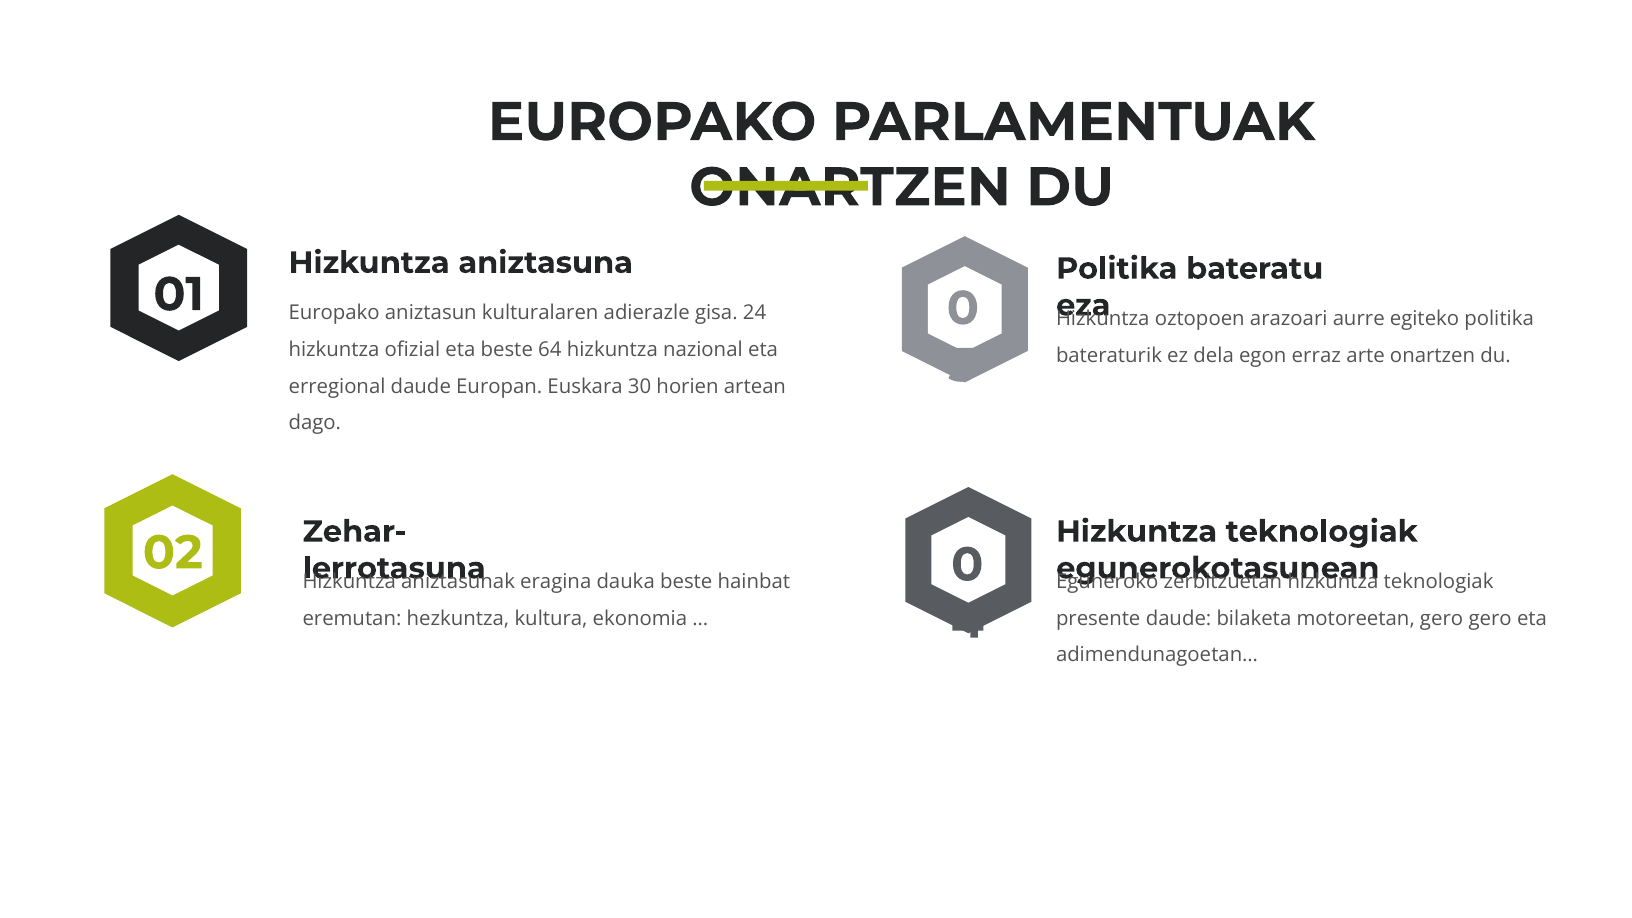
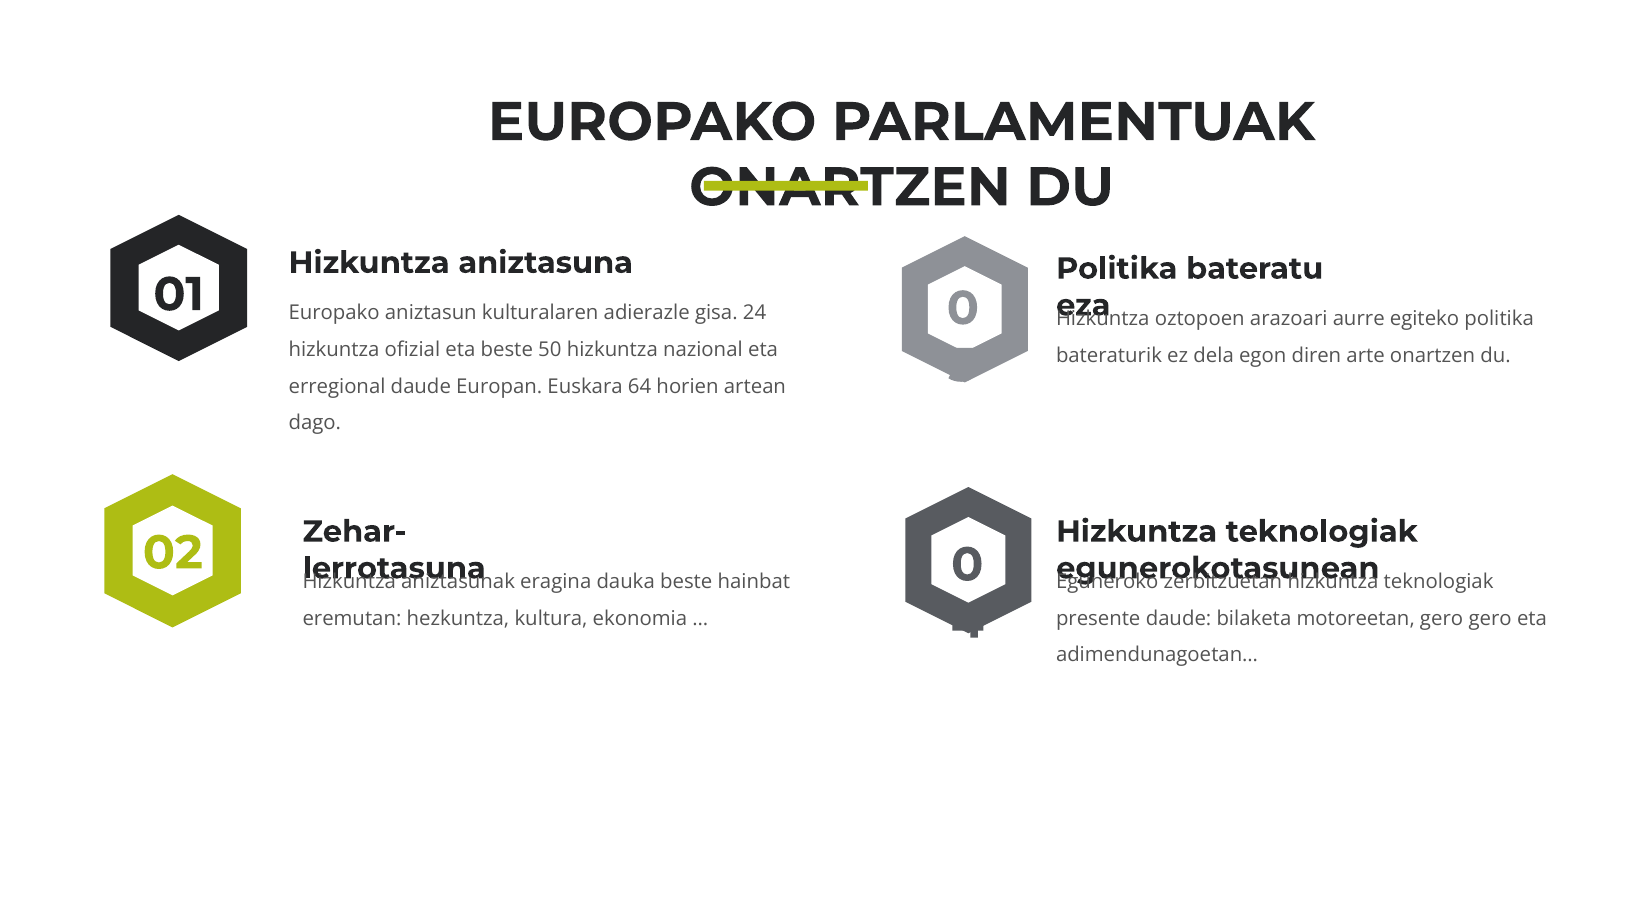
64: 64 -> 50
erraz: erraz -> diren
30: 30 -> 64
